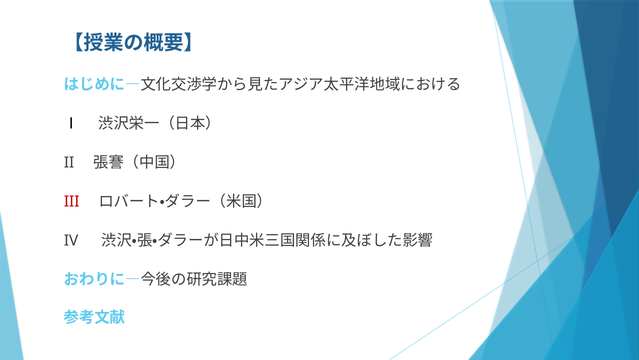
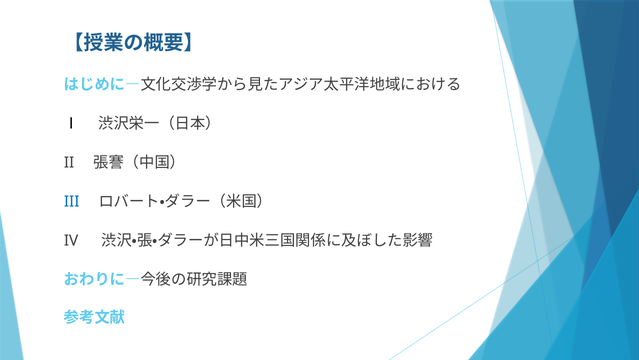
III colour: red -> blue
